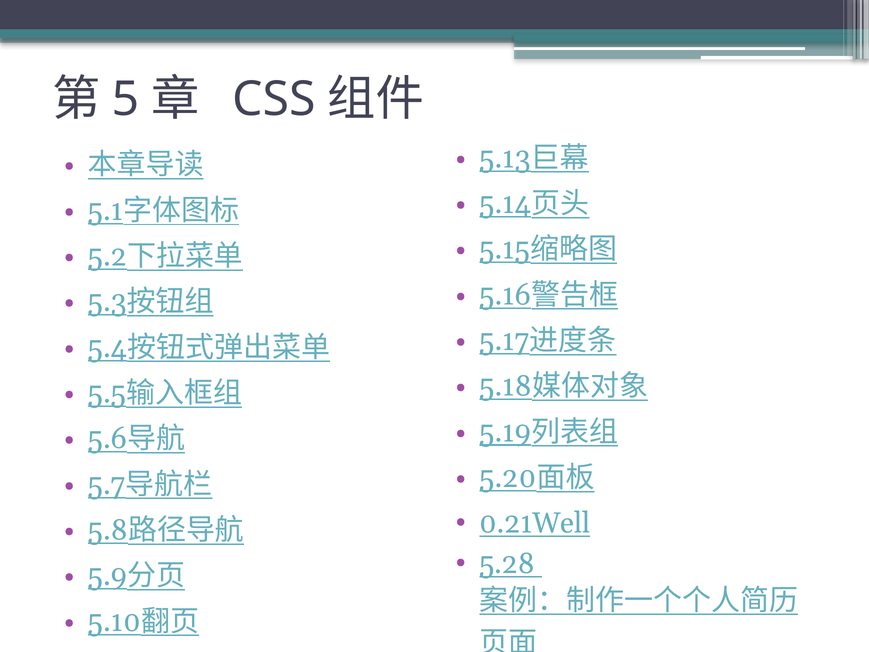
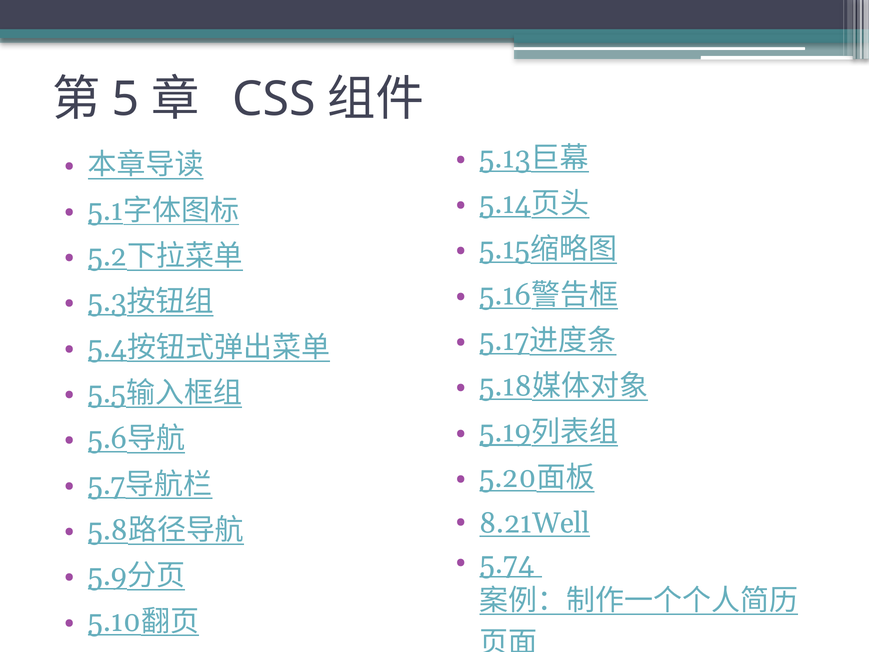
0.21Well: 0.21Well -> 8.21Well
5.28: 5.28 -> 5.74
